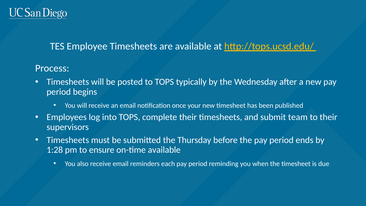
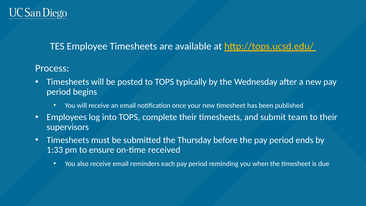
1:28: 1:28 -> 1:33
on-time available: available -> received
